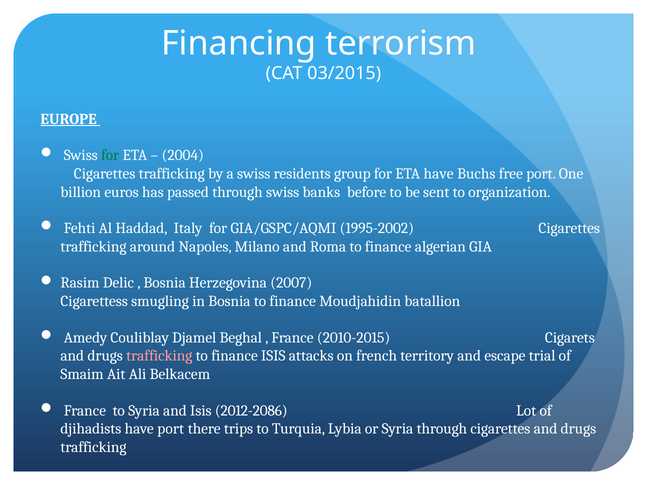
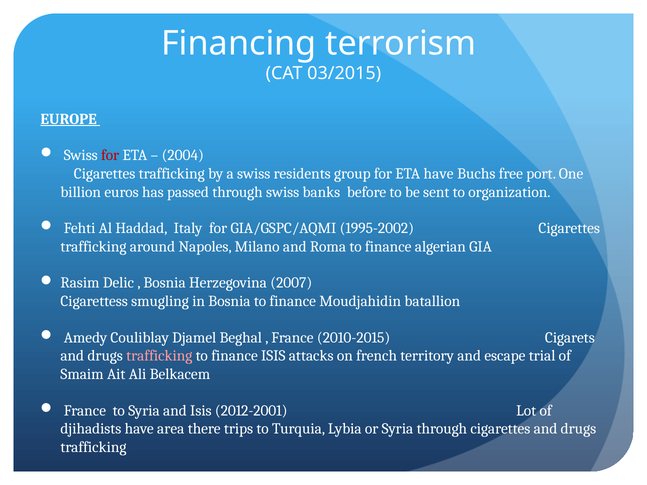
for at (110, 155) colour: green -> red
2012-2086: 2012-2086 -> 2012-2001
have port: port -> area
